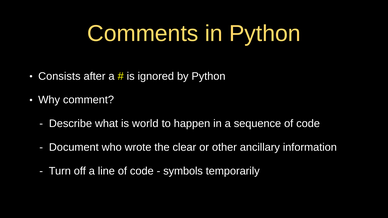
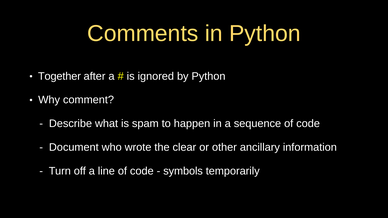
Consists: Consists -> Together
world: world -> spam
